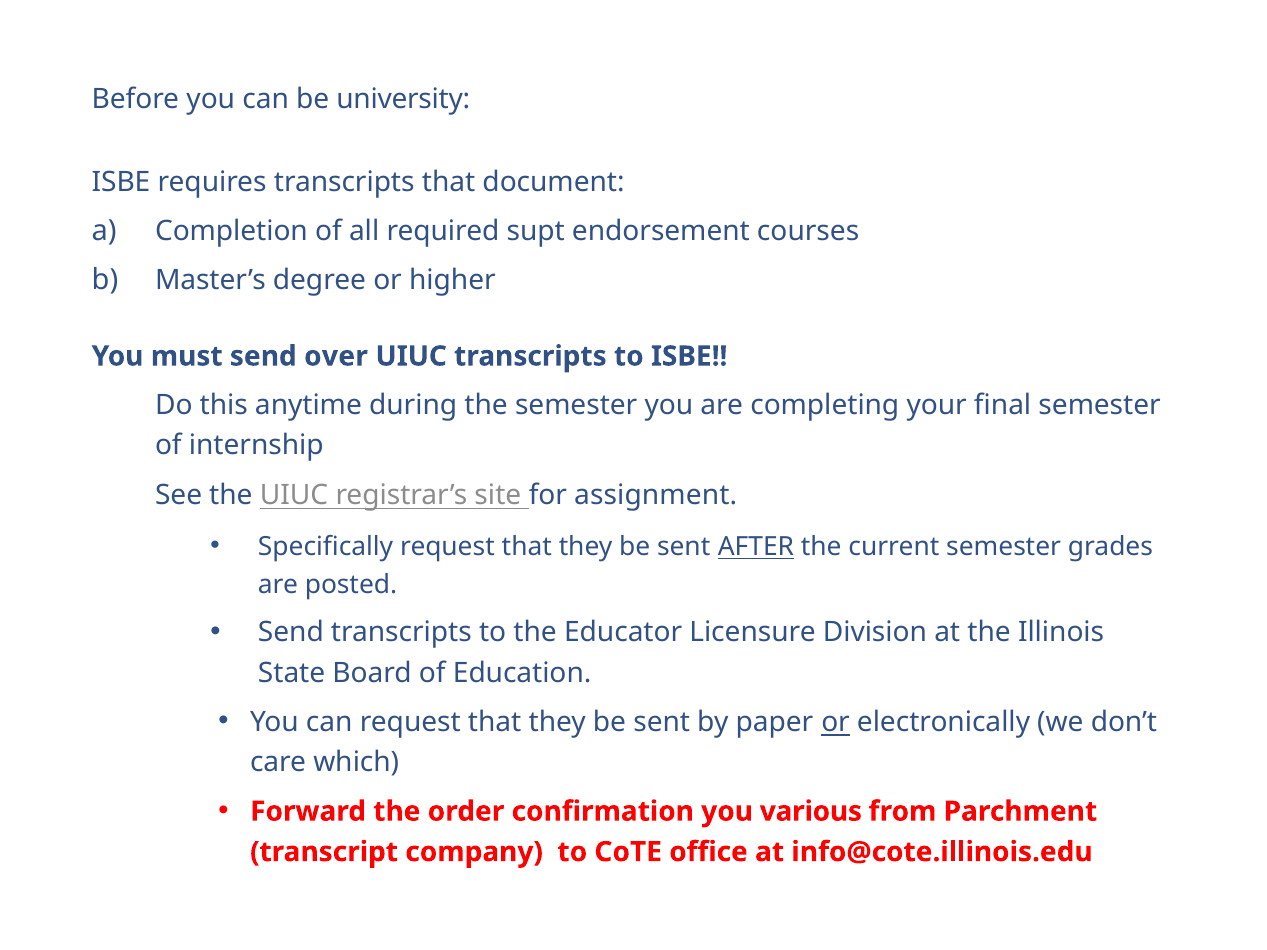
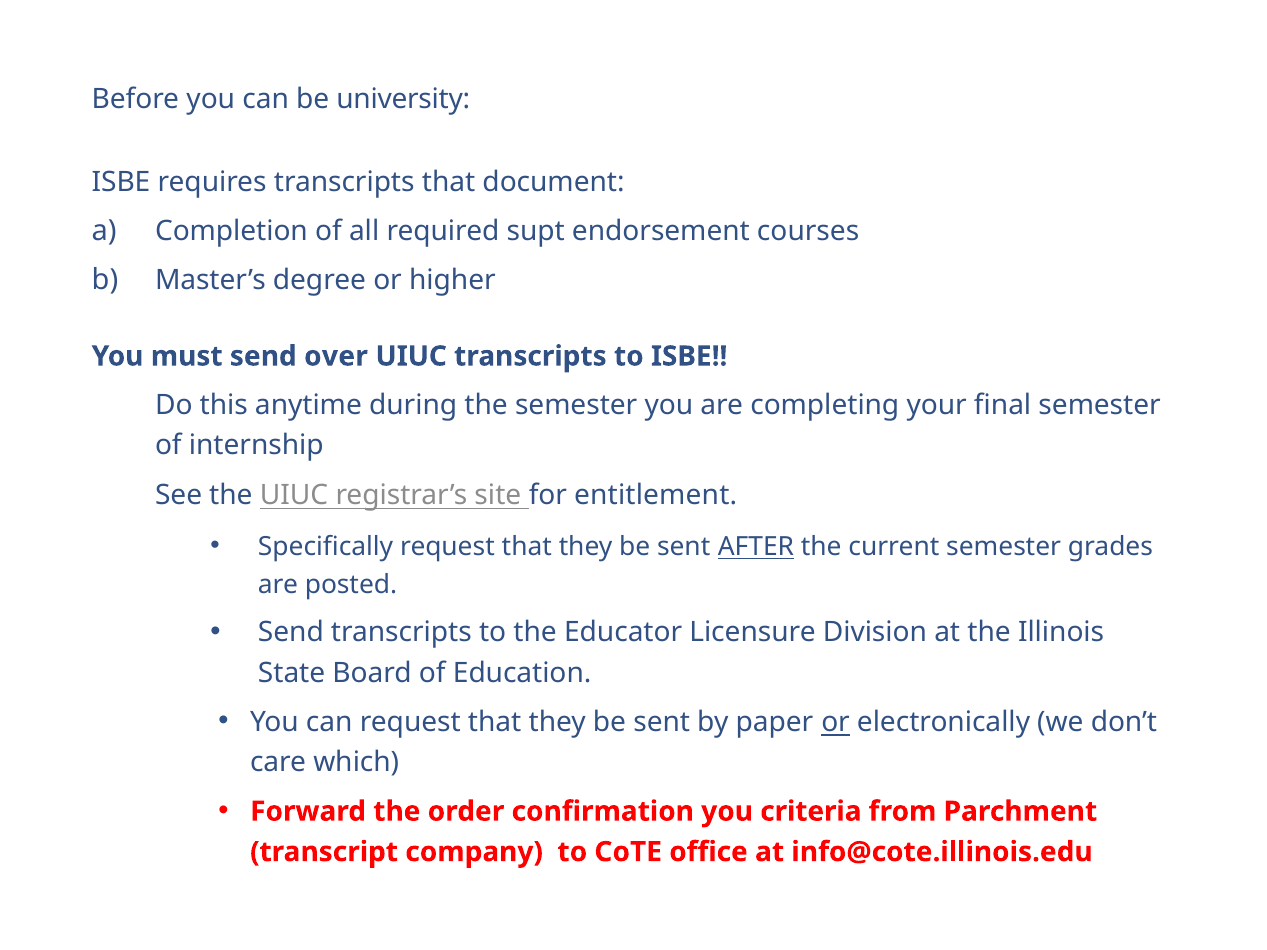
assignment: assignment -> entitlement
various: various -> criteria
